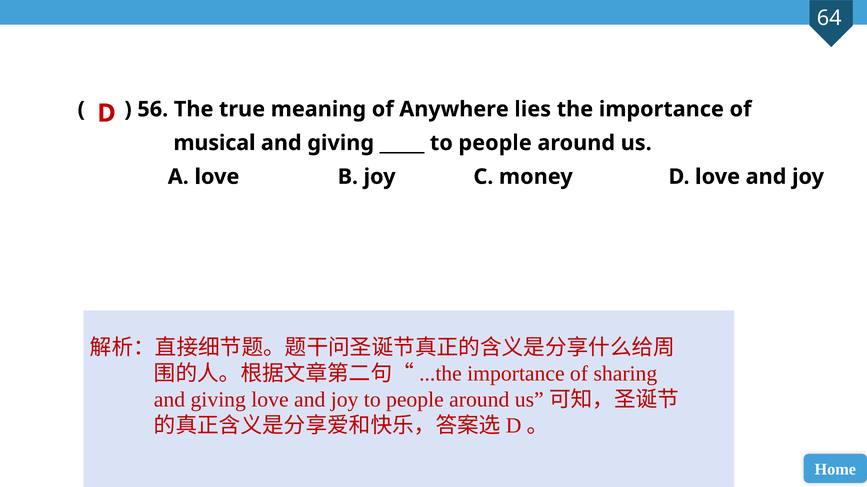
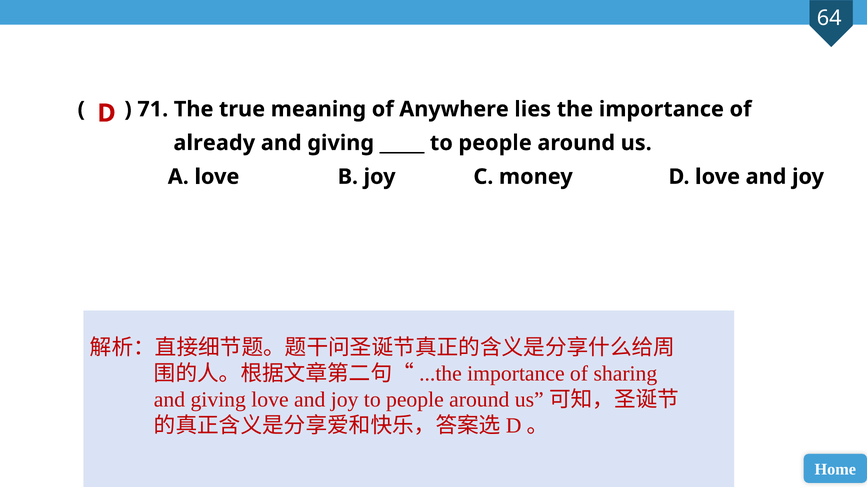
56: 56 -> 71
musical: musical -> already
